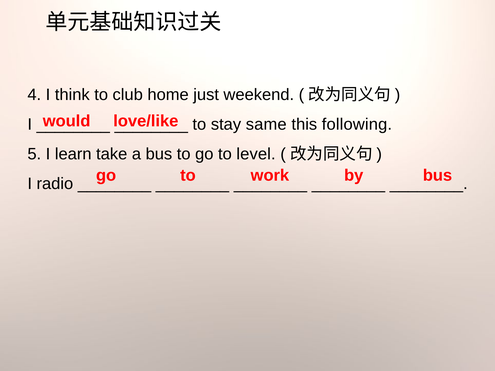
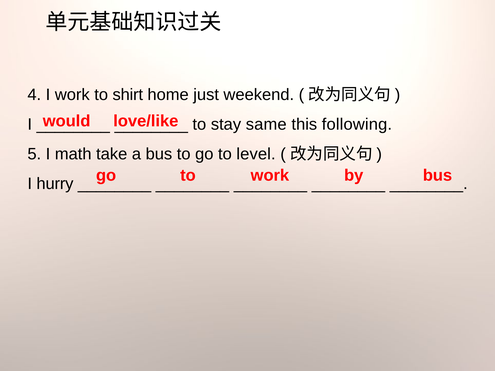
I think: think -> work
club: club -> shirt
learn: learn -> math
radio: radio -> hurry
